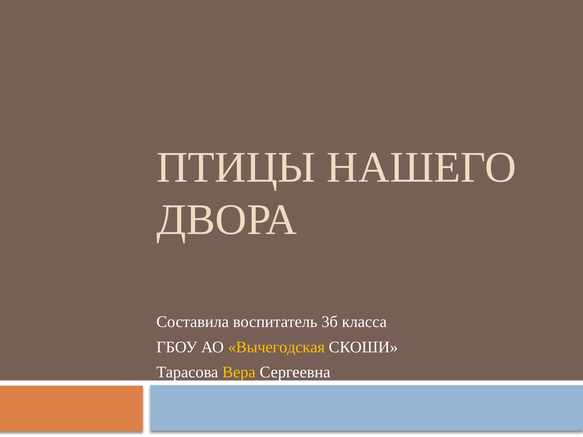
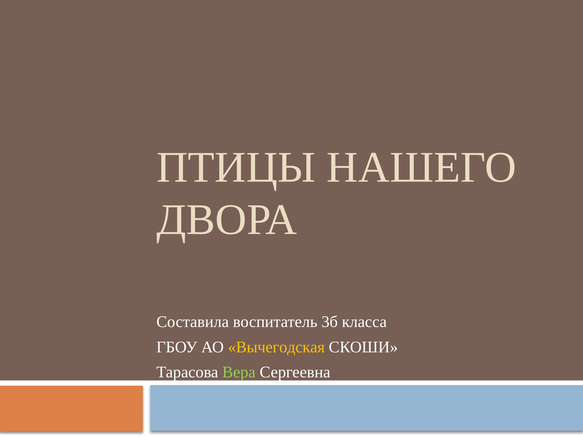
Вера colour: yellow -> light green
